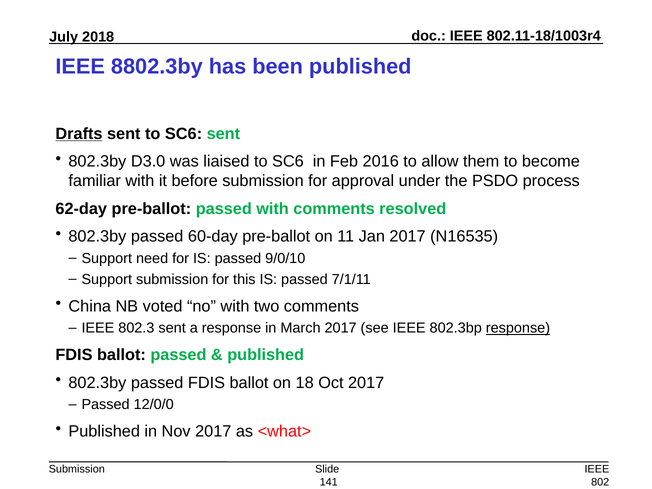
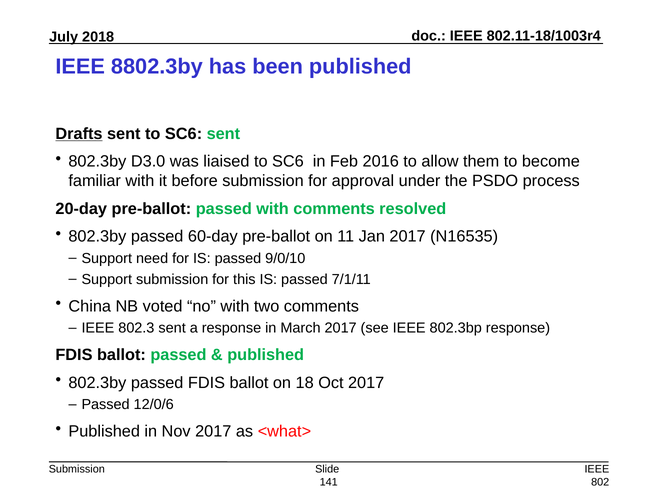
62-day: 62-day -> 20-day
response at (518, 328) underline: present -> none
12/0/0: 12/0/0 -> 12/0/6
